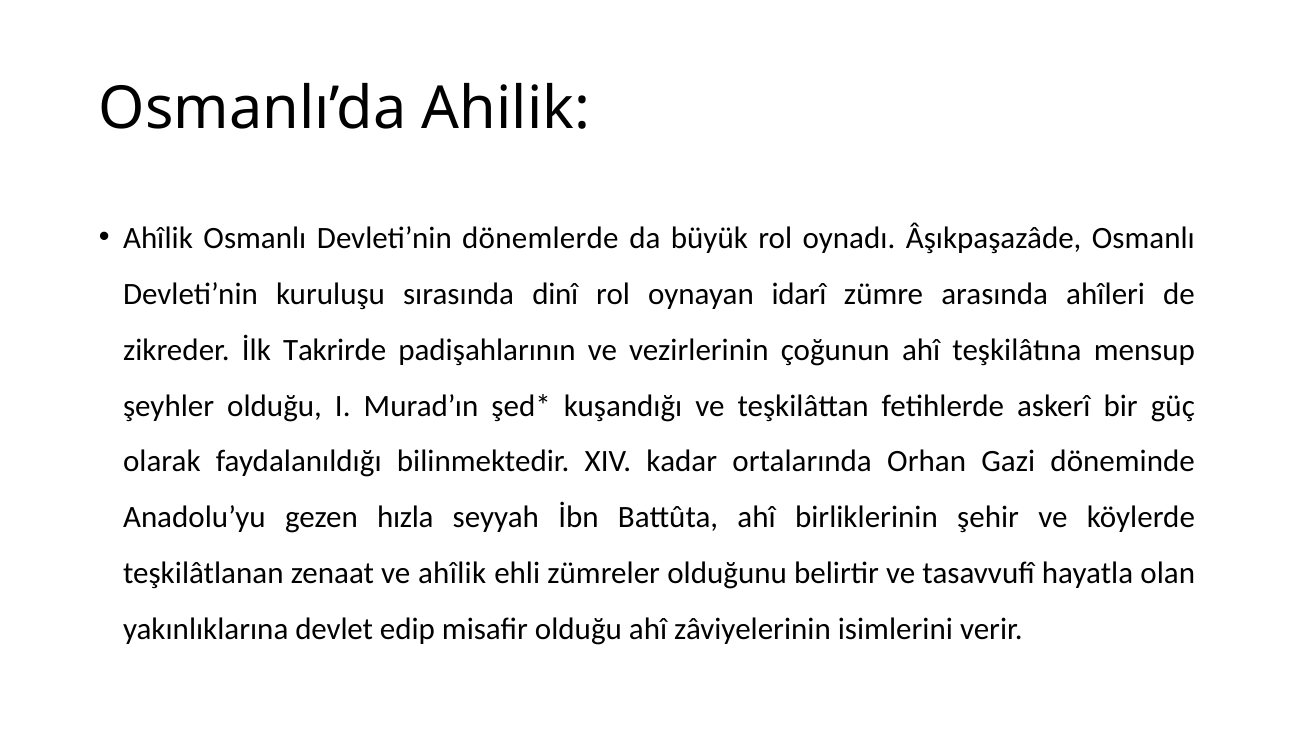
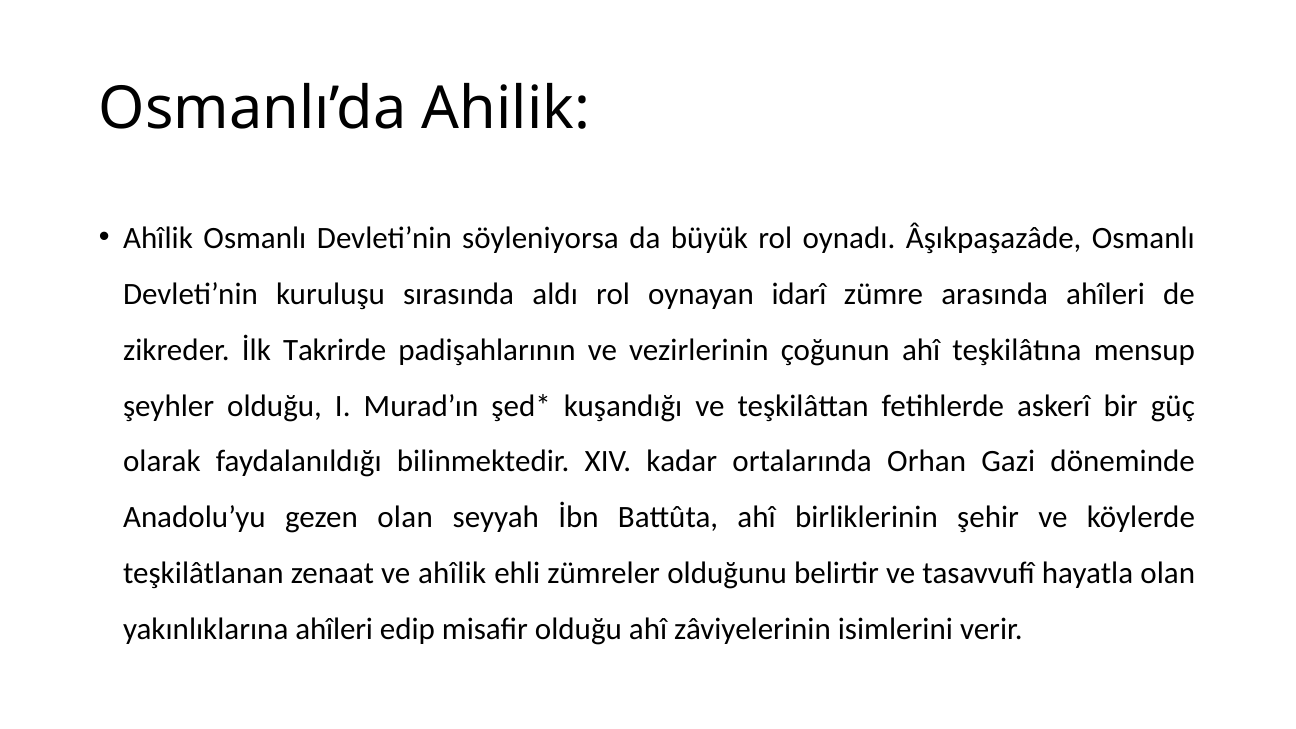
dönemlerde: dönemlerde -> söyleniyorsa
dinî: dinî -> aldı
gezen hızla: hızla -> olan
yakınlıklarına devlet: devlet -> ahîleri
